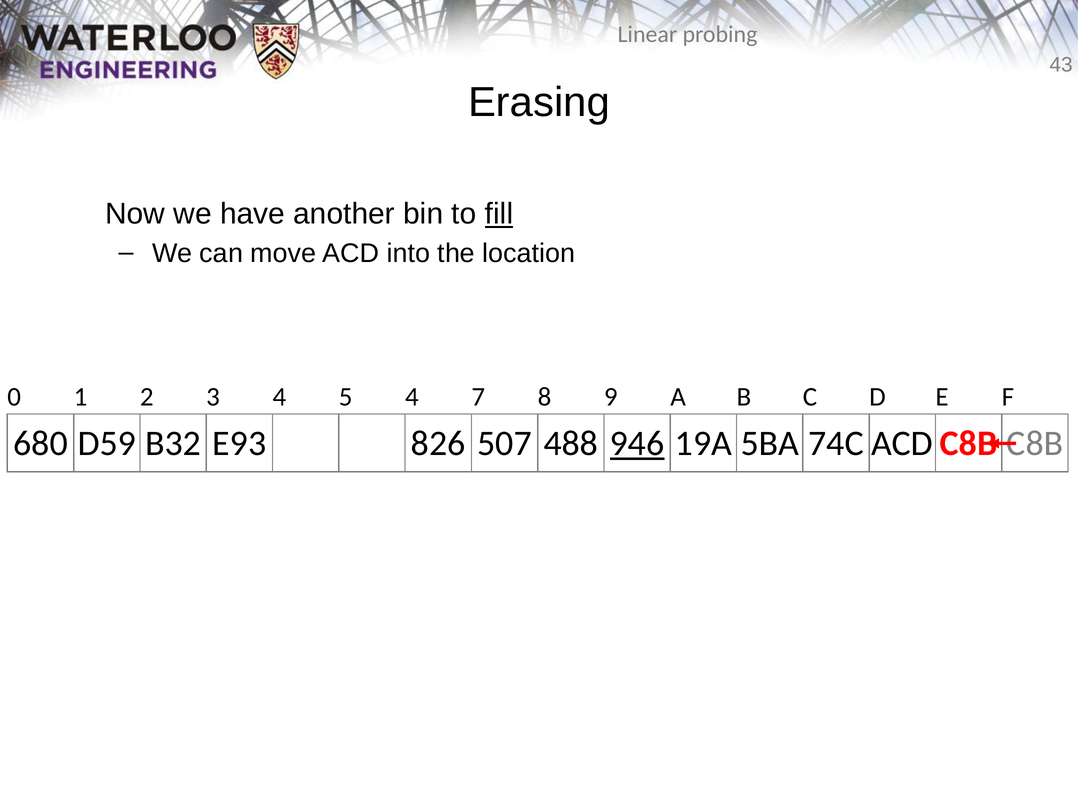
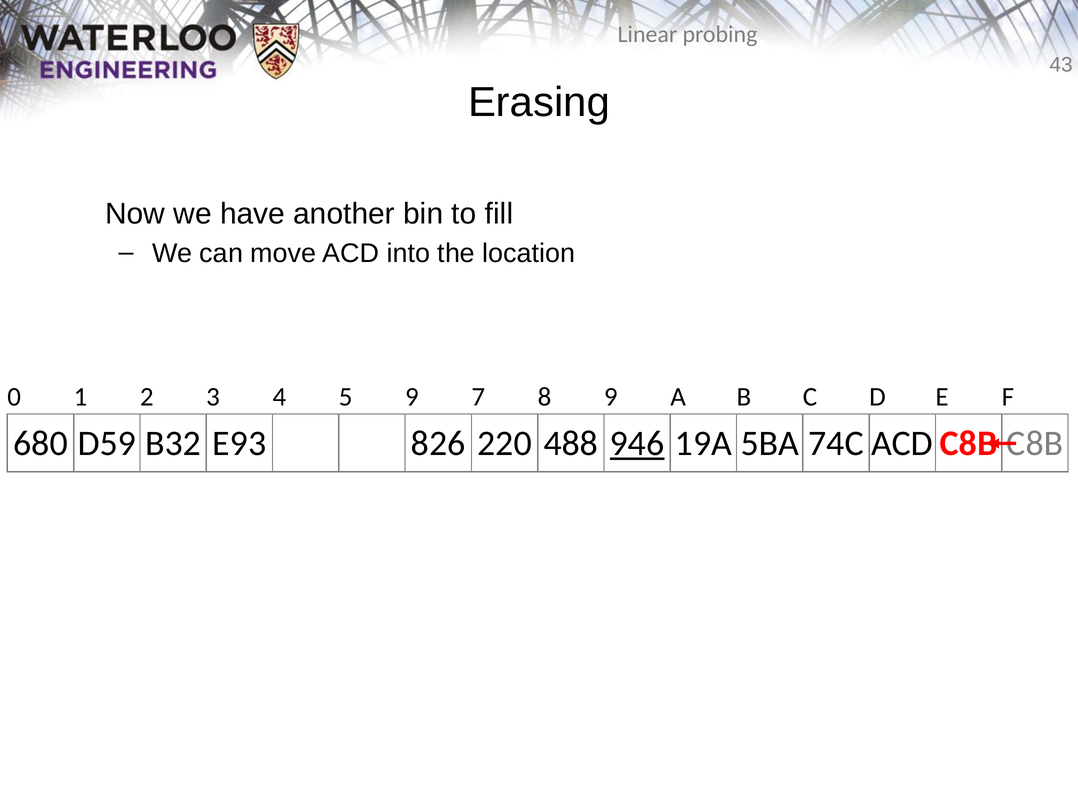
fill underline: present -> none
5 4: 4 -> 9
507: 507 -> 220
